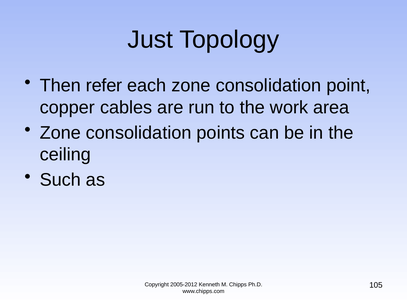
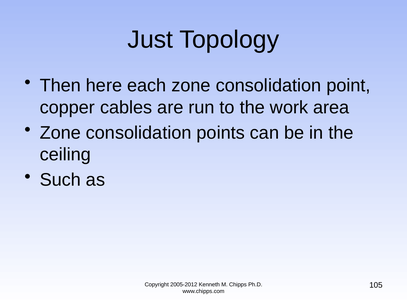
refer: refer -> here
